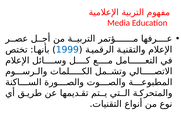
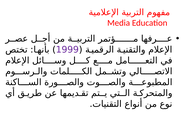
1999 colour: blue -> purple
